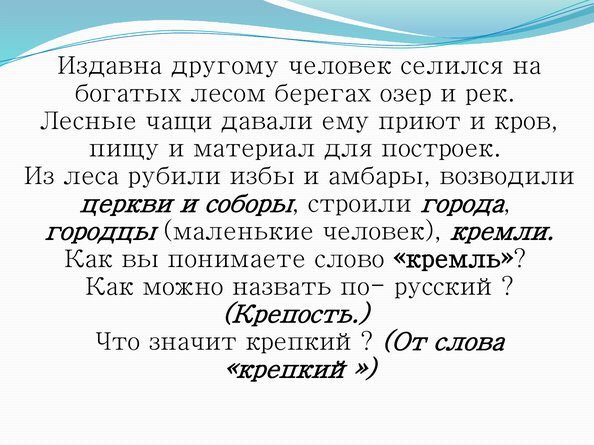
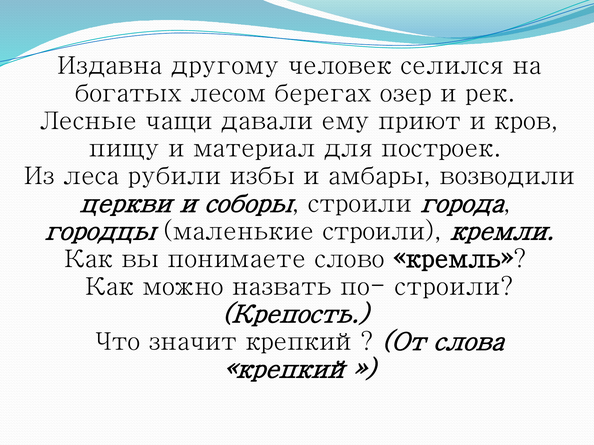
маленькие человек: человек -> строили
по- русский: русский -> строили
